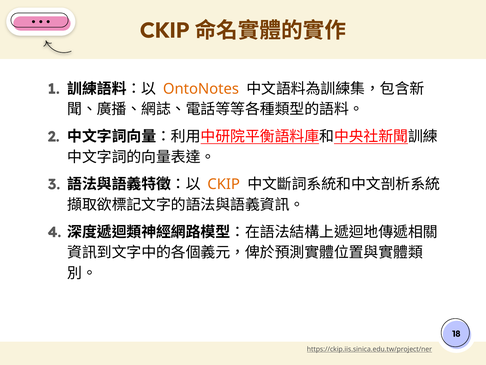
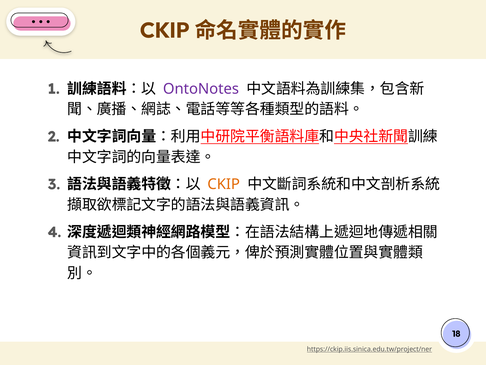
OntoNotes colour: orange -> purple
